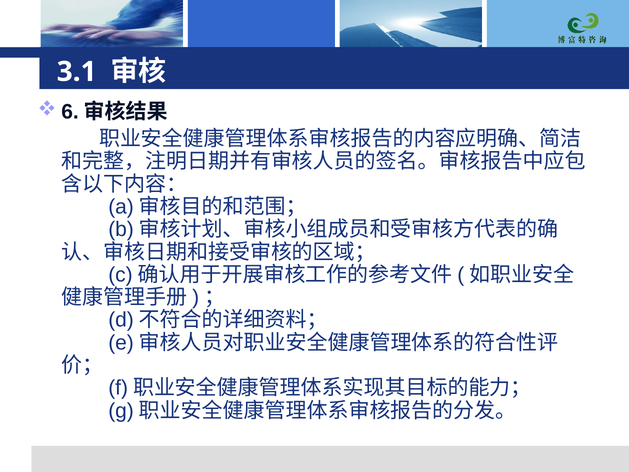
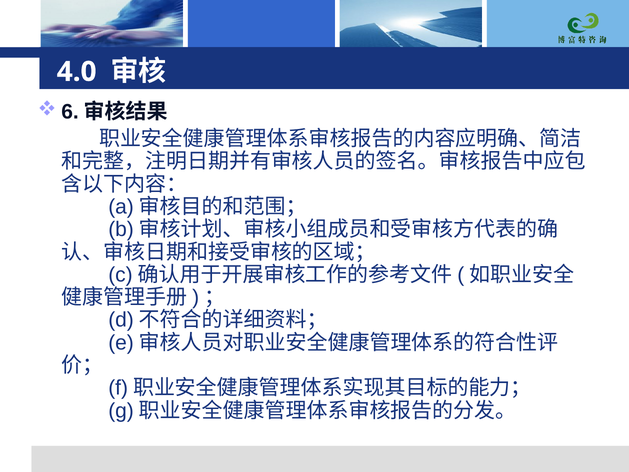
3.1: 3.1 -> 4.0
